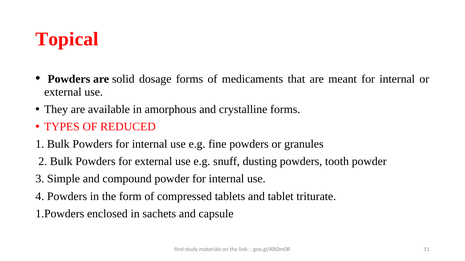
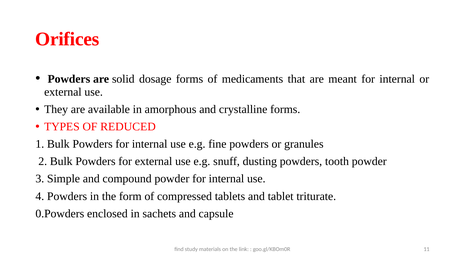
Topical: Topical -> Orifices
1.Powders: 1.Powders -> 0.Powders
